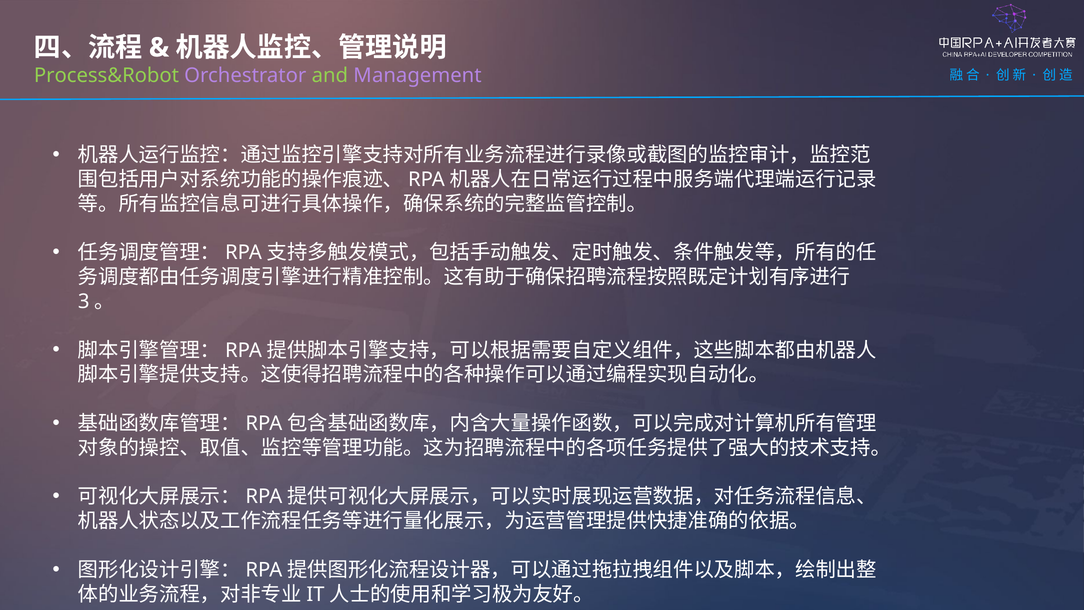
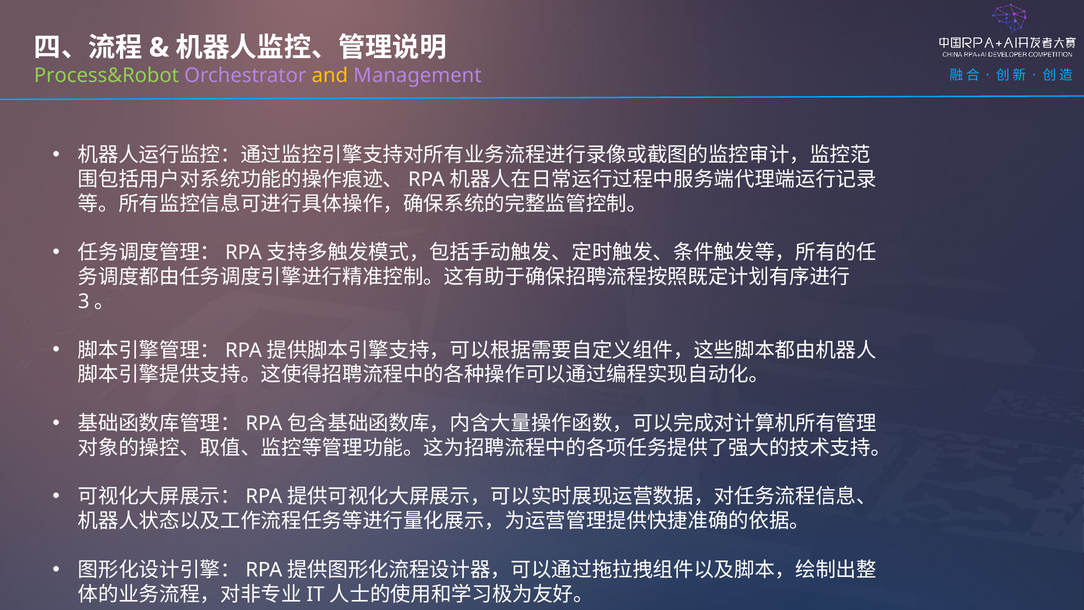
and colour: light green -> yellow
